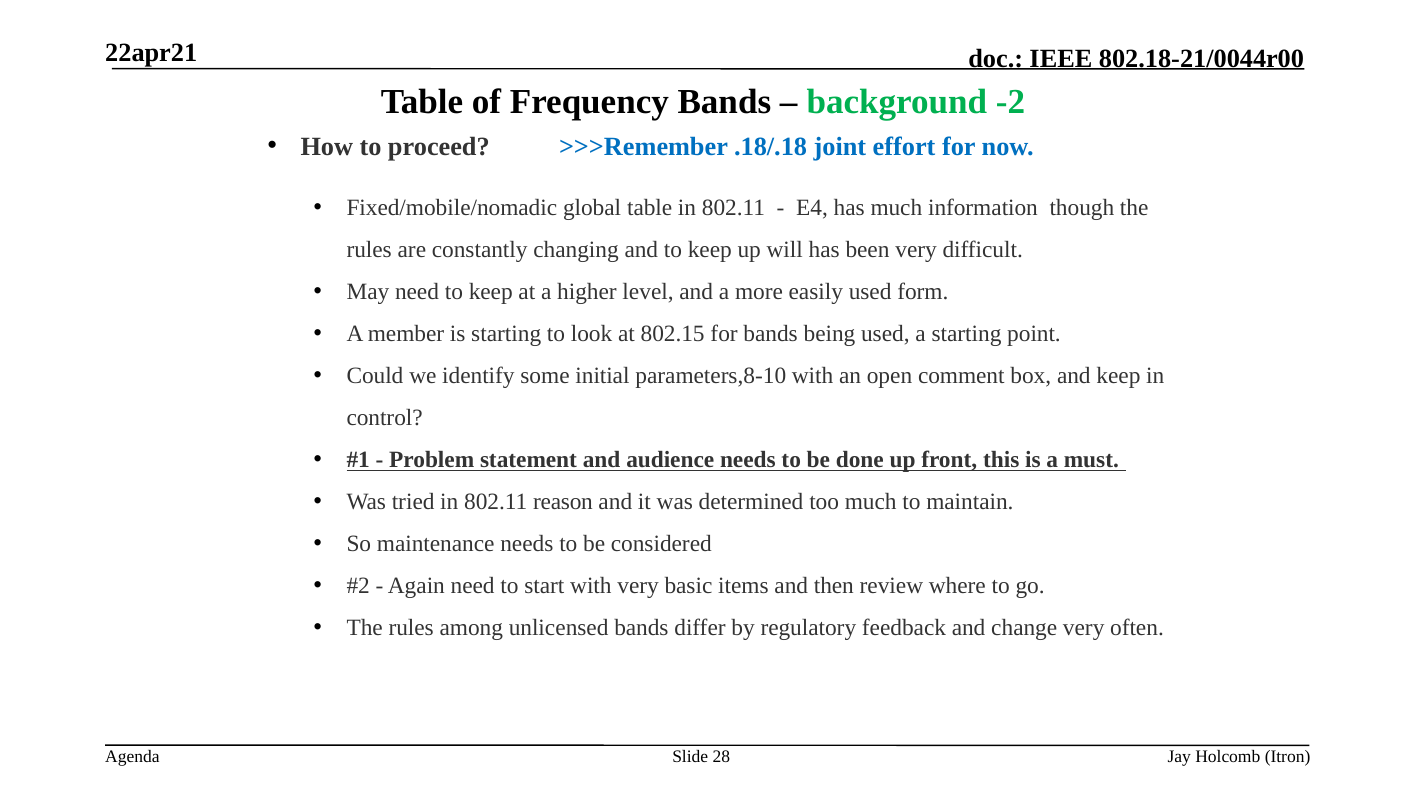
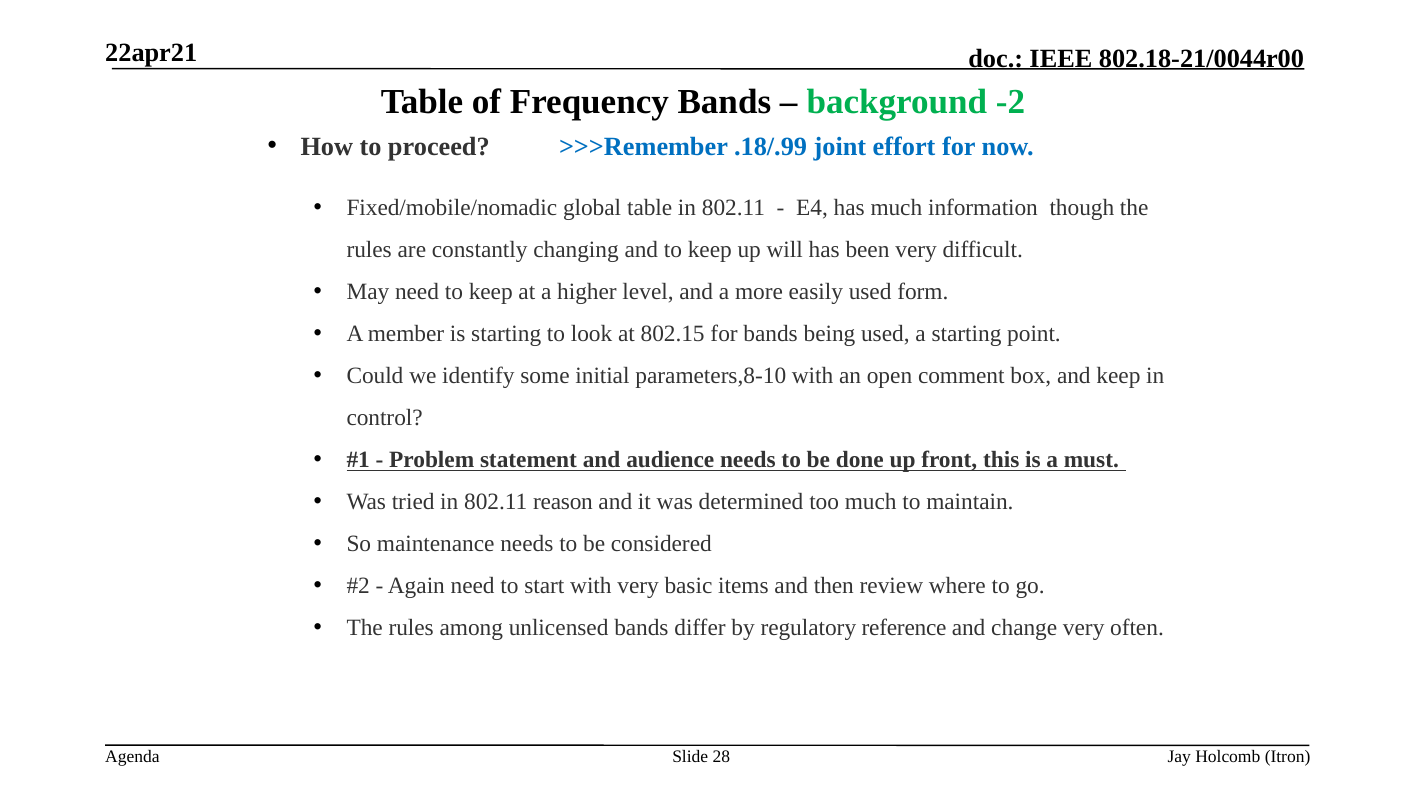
.18/.18: .18/.18 -> .18/.99
feedback: feedback -> reference
